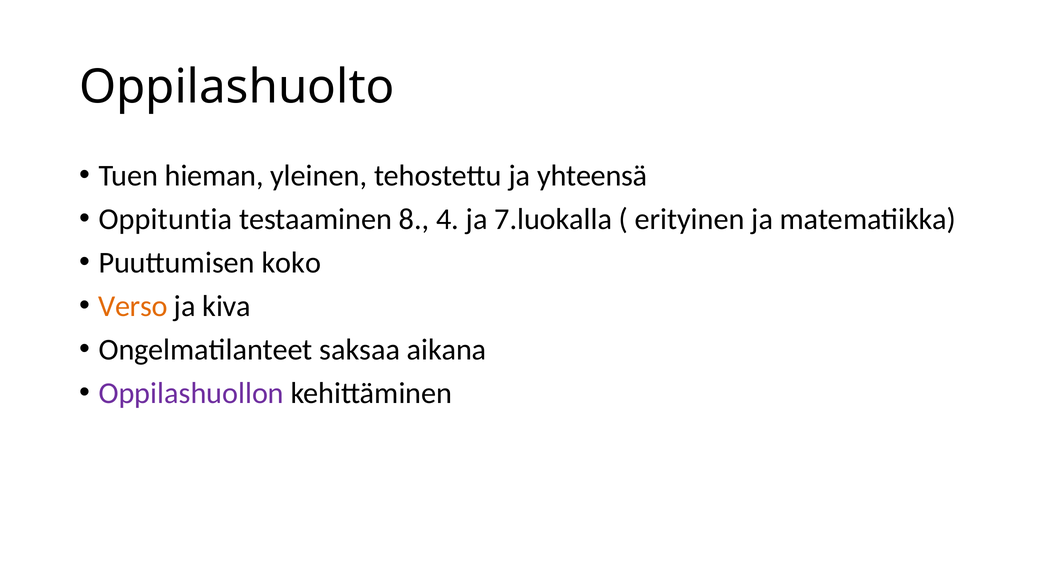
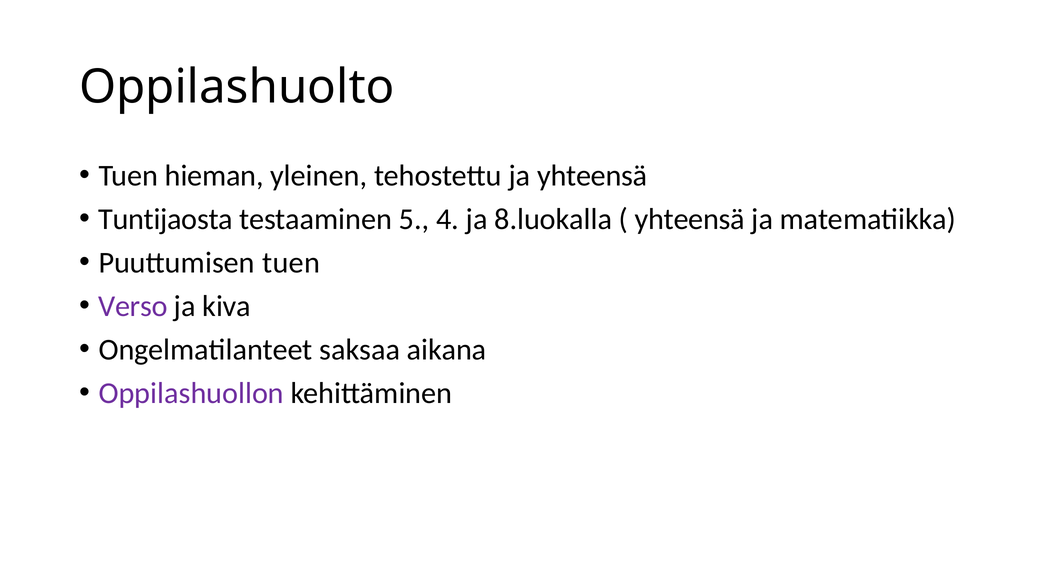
Oppituntia: Oppituntia -> Tuntijaosta
8: 8 -> 5
7.luokalla: 7.luokalla -> 8.luokalla
erityinen at (690, 219): erityinen -> yhteensä
Puuttumisen koko: koko -> tuen
Verso colour: orange -> purple
